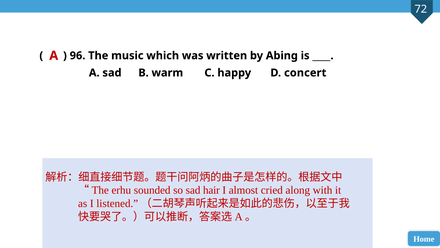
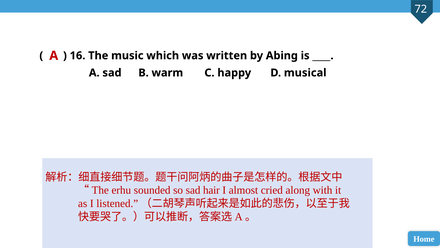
96: 96 -> 16
concert: concert -> musical
